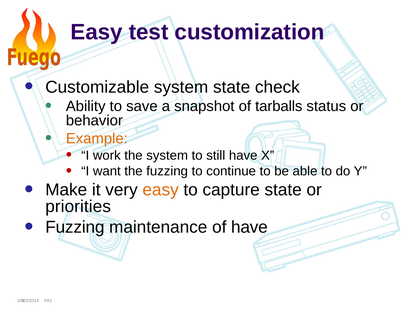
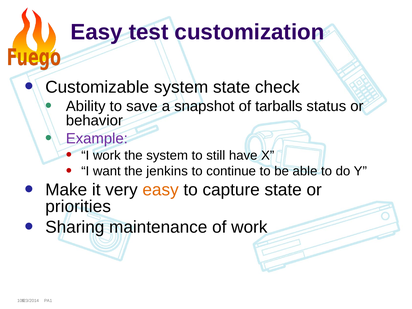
Example colour: orange -> purple
the fuzzing: fuzzing -> jenkins
Fuzzing at (75, 227): Fuzzing -> Sharing
of have: have -> work
